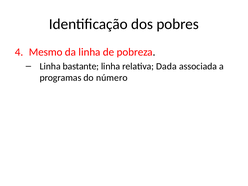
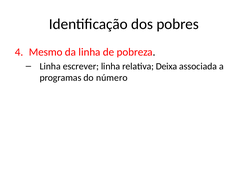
bastante: bastante -> escrever
Dada: Dada -> Deixa
